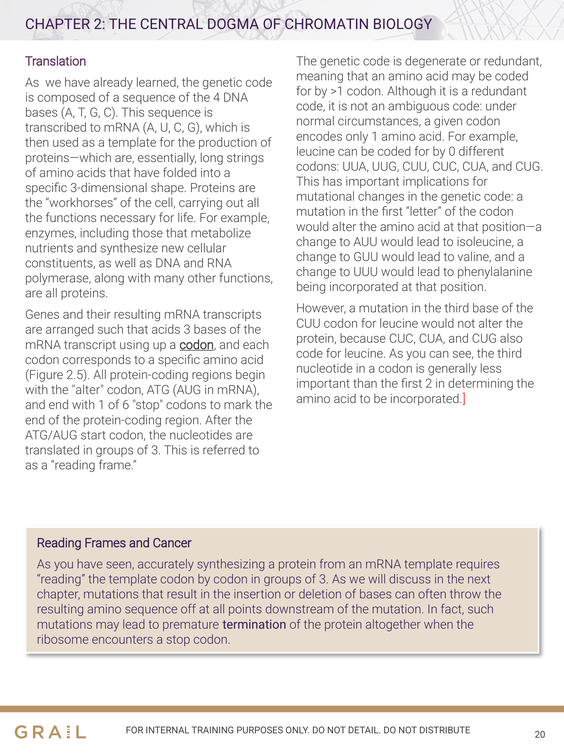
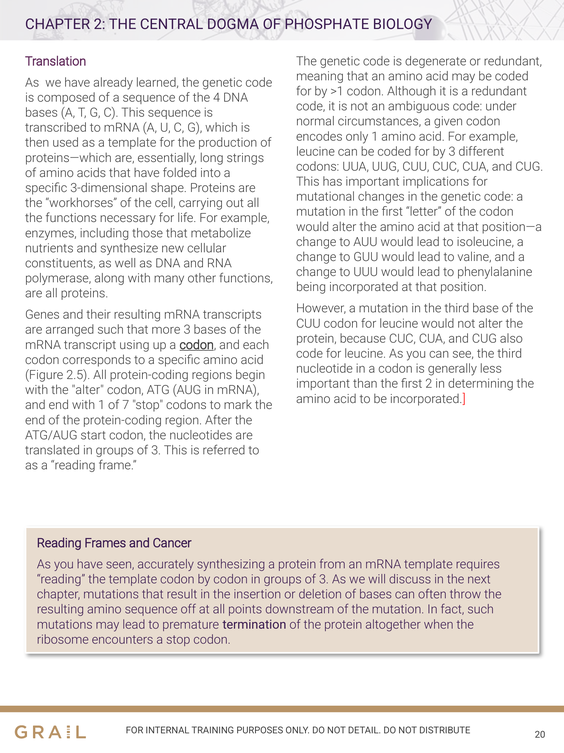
CHROMATIN: CHROMATIN -> PHOSPHATE
by 0: 0 -> 3
that acids: acids -> more
6: 6 -> 7
